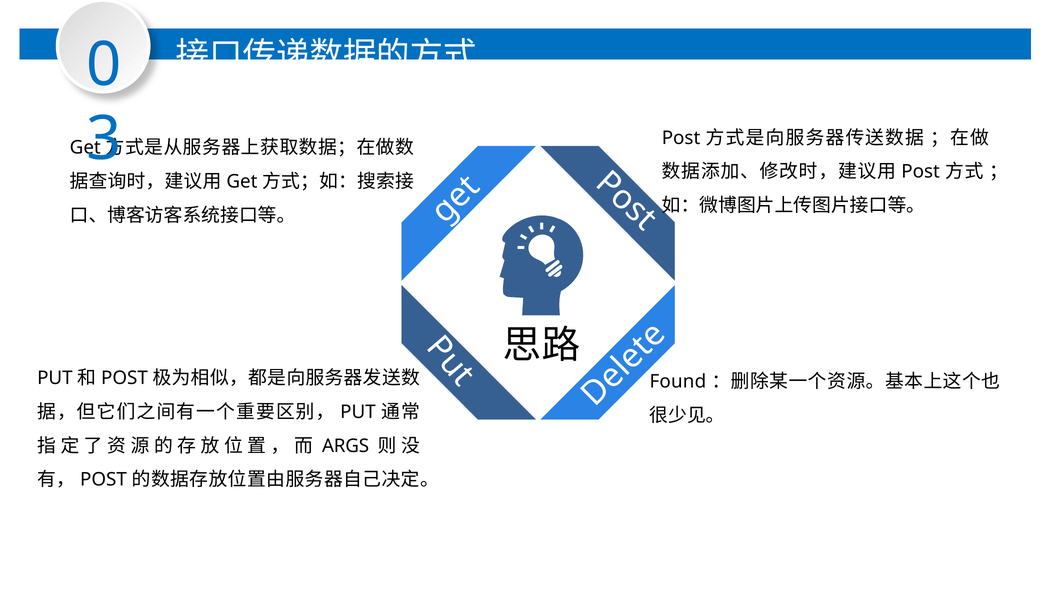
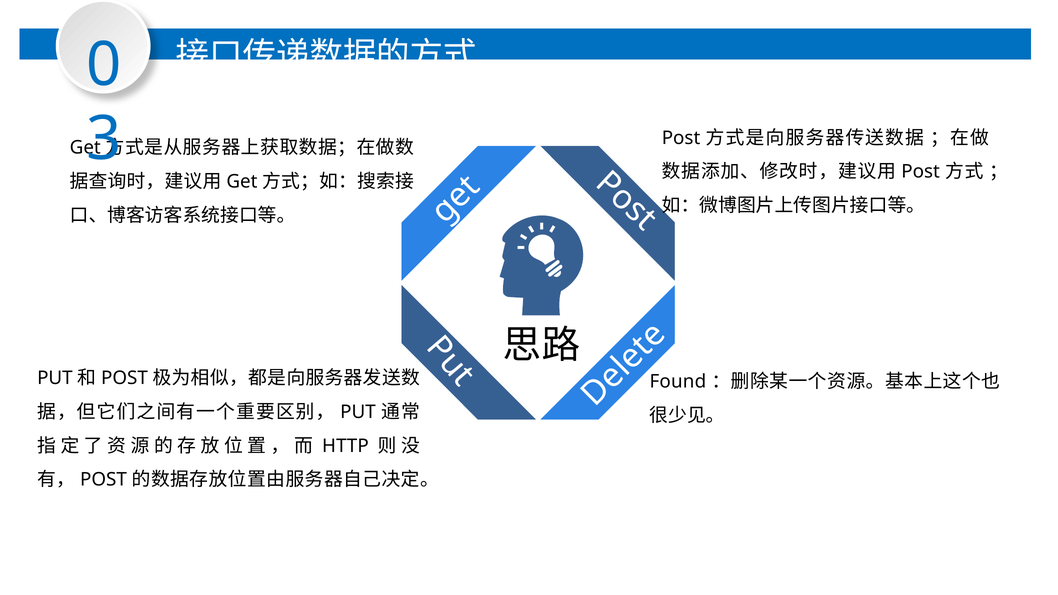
ARGS: ARGS -> HTTP
